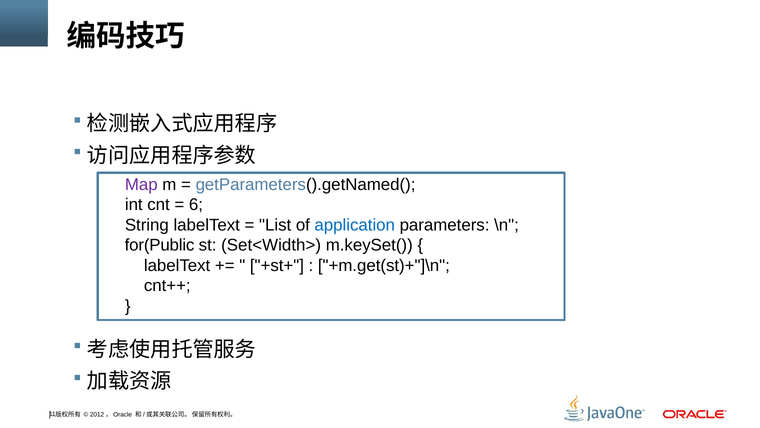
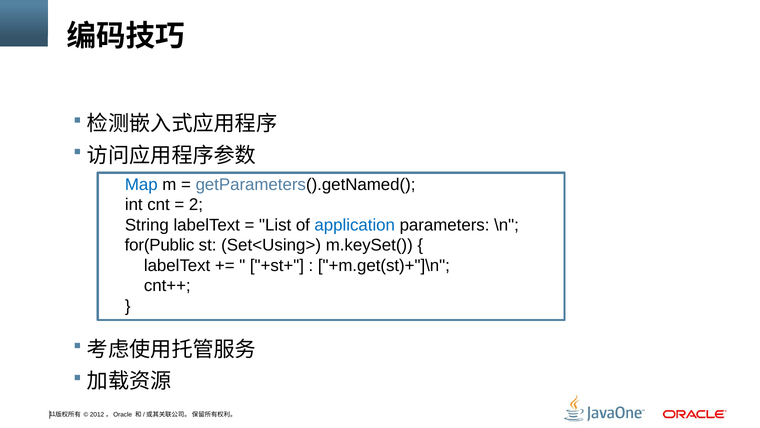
Map colour: purple -> blue
6: 6 -> 2
Set<Width>: Set<Width> -> Set<Using>
